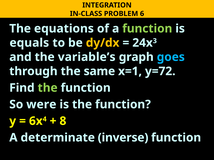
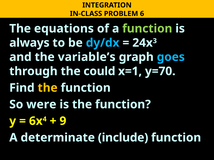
equals: equals -> always
dy/dx colour: yellow -> light blue
same: same -> could
y=72: y=72 -> y=70
the at (48, 88) colour: light green -> yellow
8: 8 -> 9
inverse: inverse -> include
